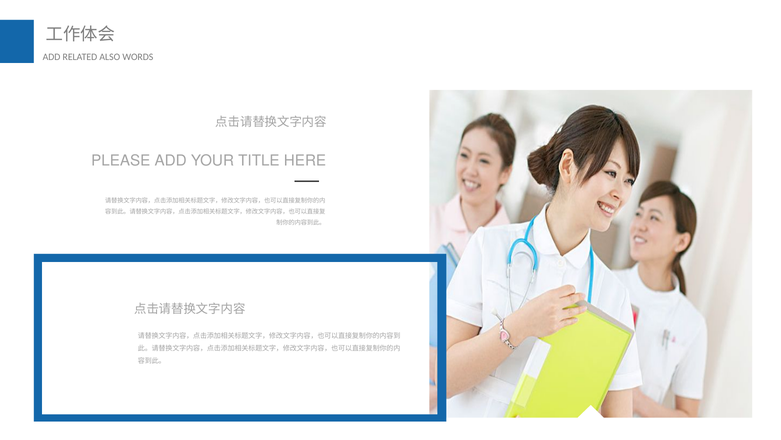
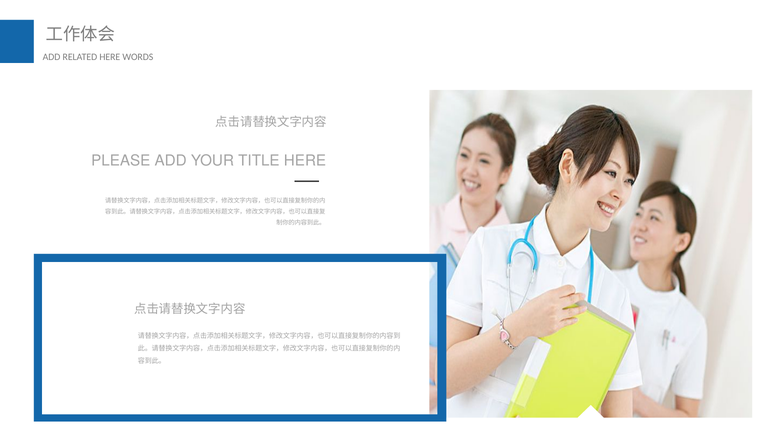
ALSO at (110, 57): ALSO -> HERE
